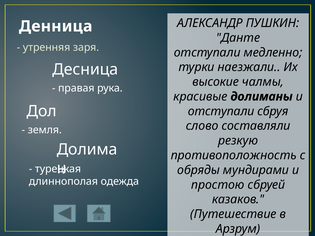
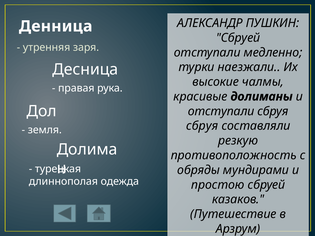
Данте at (238, 38): Данте -> Сбруей
слово at (202, 126): слово -> сбруя
